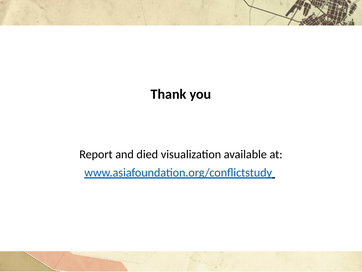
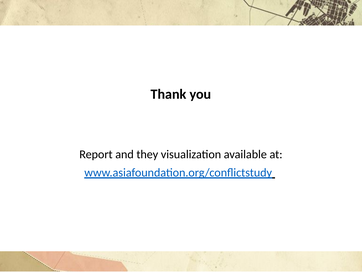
died: died -> they
